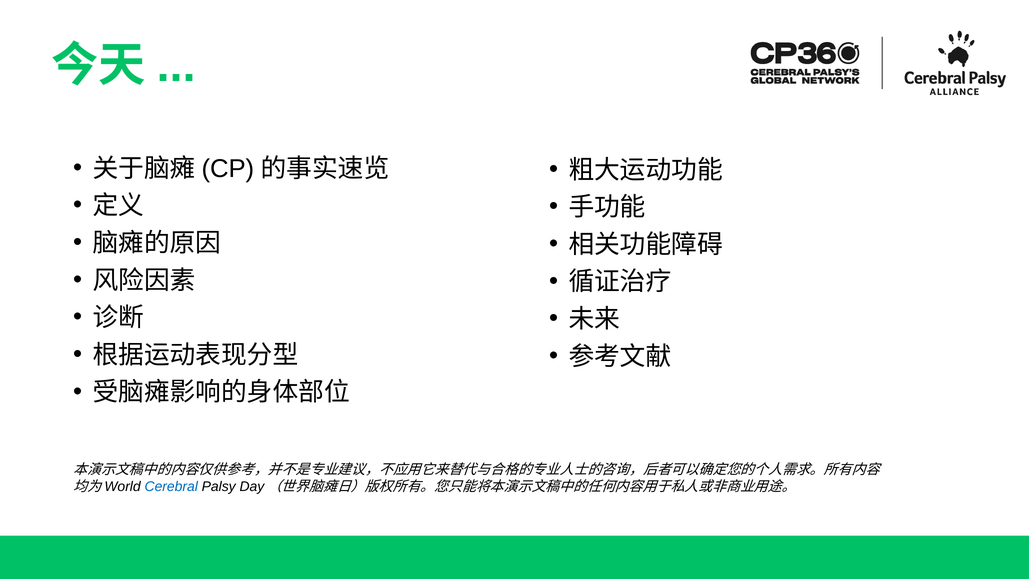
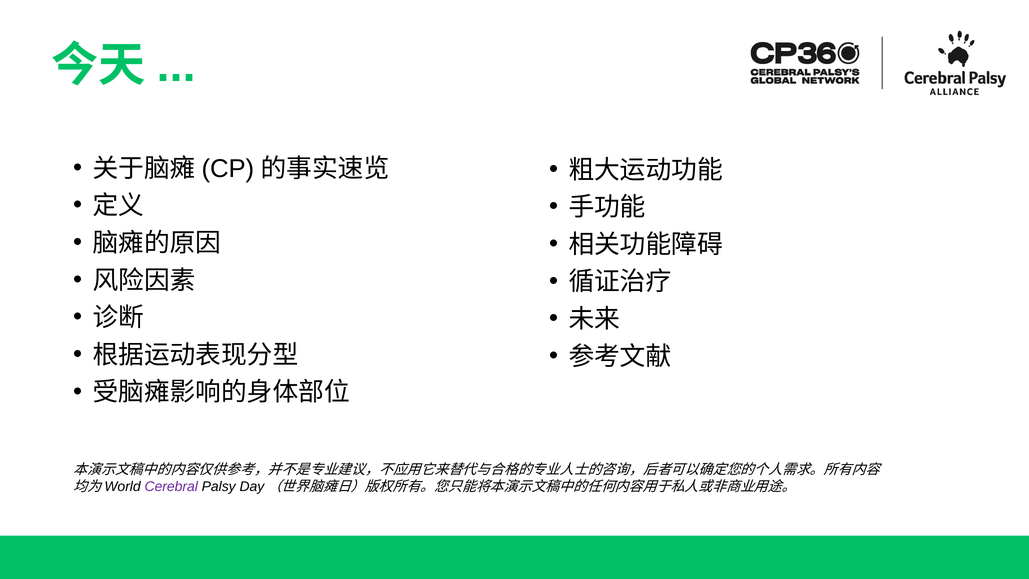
Cerebral colour: blue -> purple
